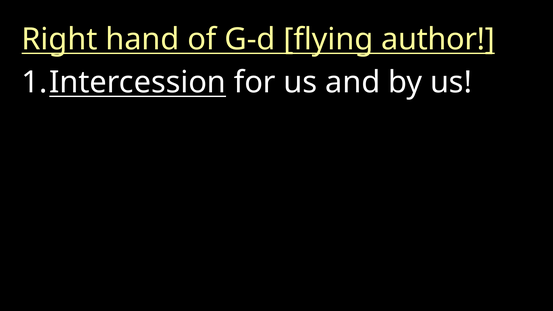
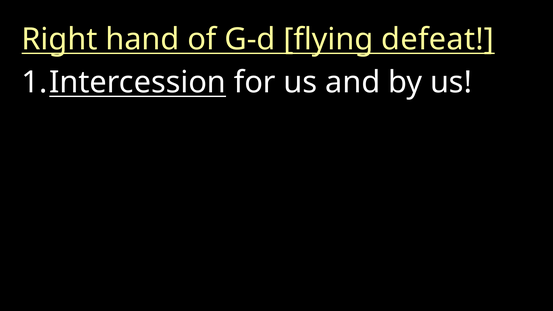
author: author -> defeat
